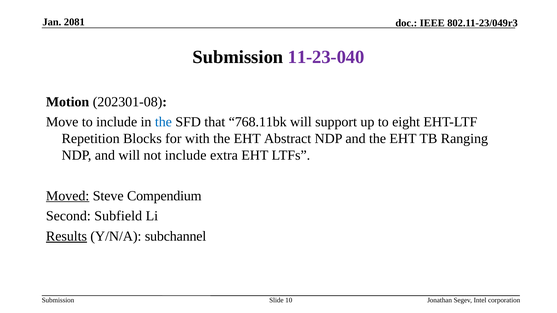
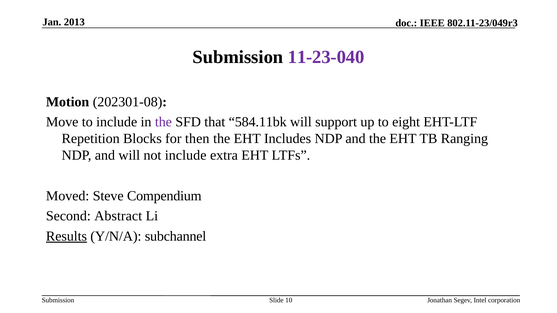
2081: 2081 -> 2013
the at (163, 122) colour: blue -> purple
768.11bk: 768.11bk -> 584.11bk
with: with -> then
Abstract: Abstract -> Includes
Moved underline: present -> none
Subfield: Subfield -> Abstract
